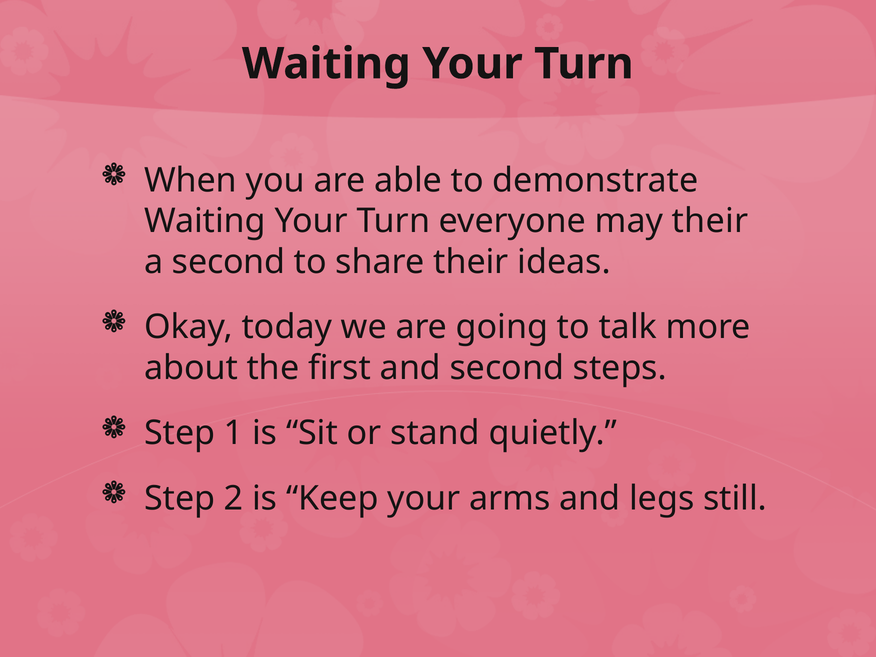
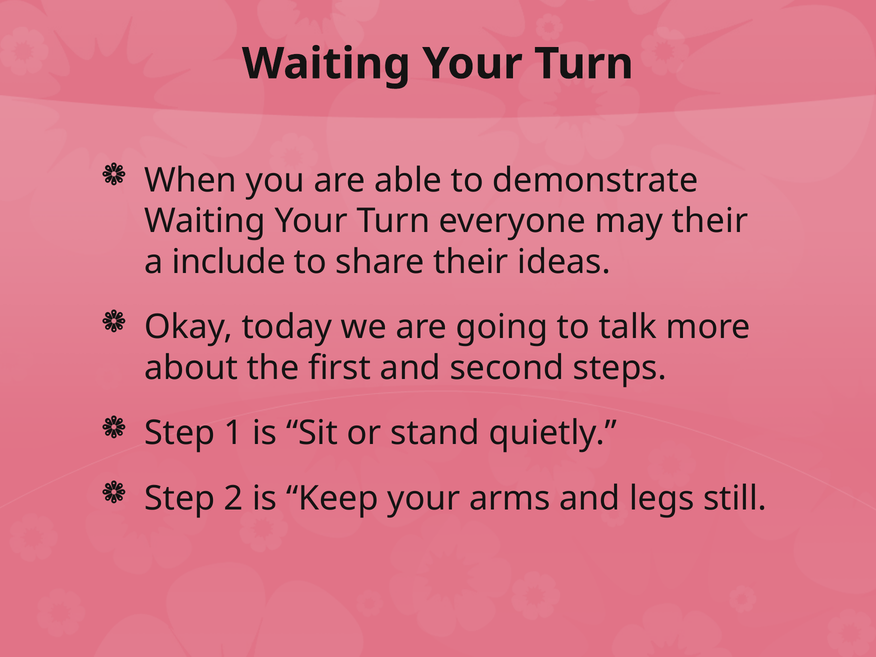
a second: second -> include
